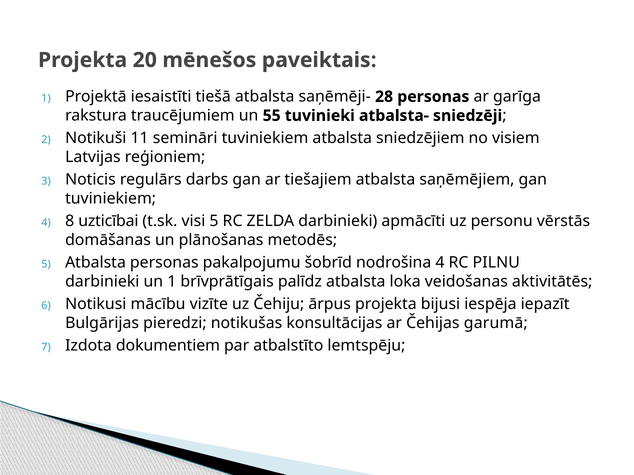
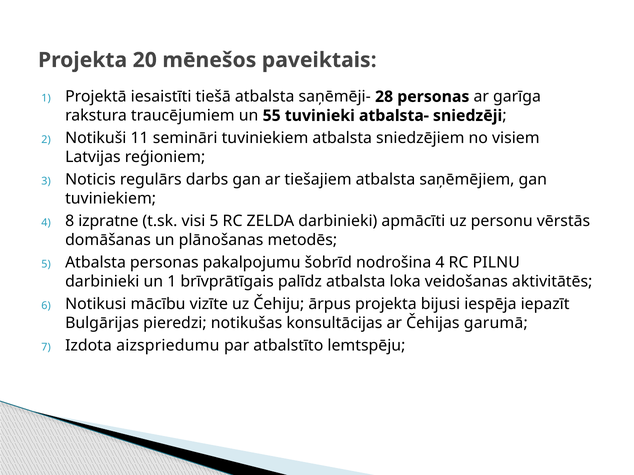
uzticībai: uzticībai -> izpratne
dokumentiem: dokumentiem -> aizspriedumu
